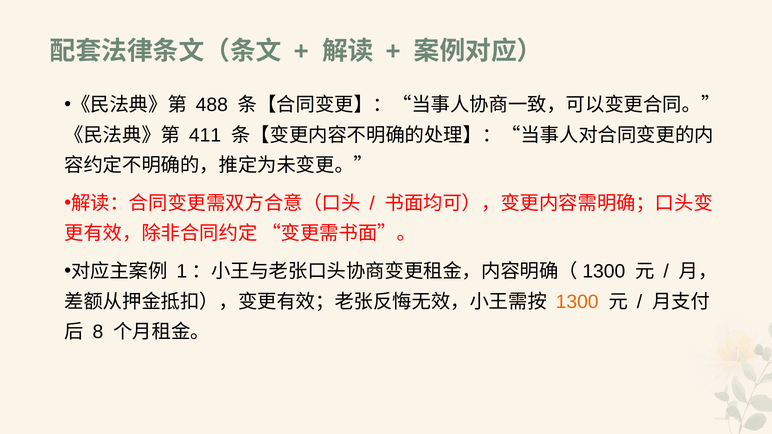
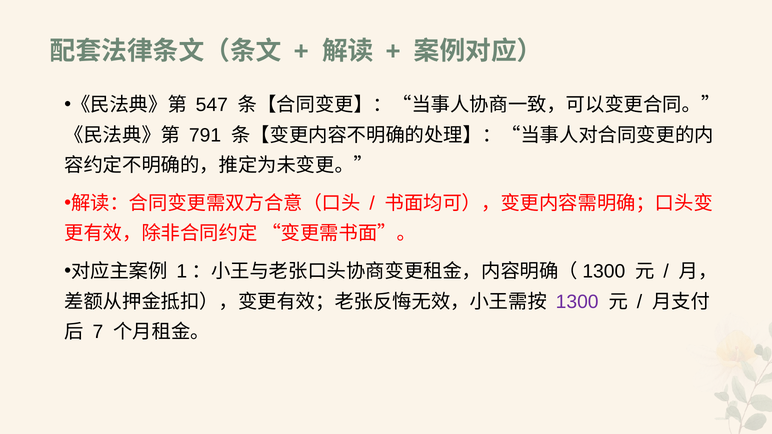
488: 488 -> 547
411: 411 -> 791
1300 colour: orange -> purple
8: 8 -> 7
